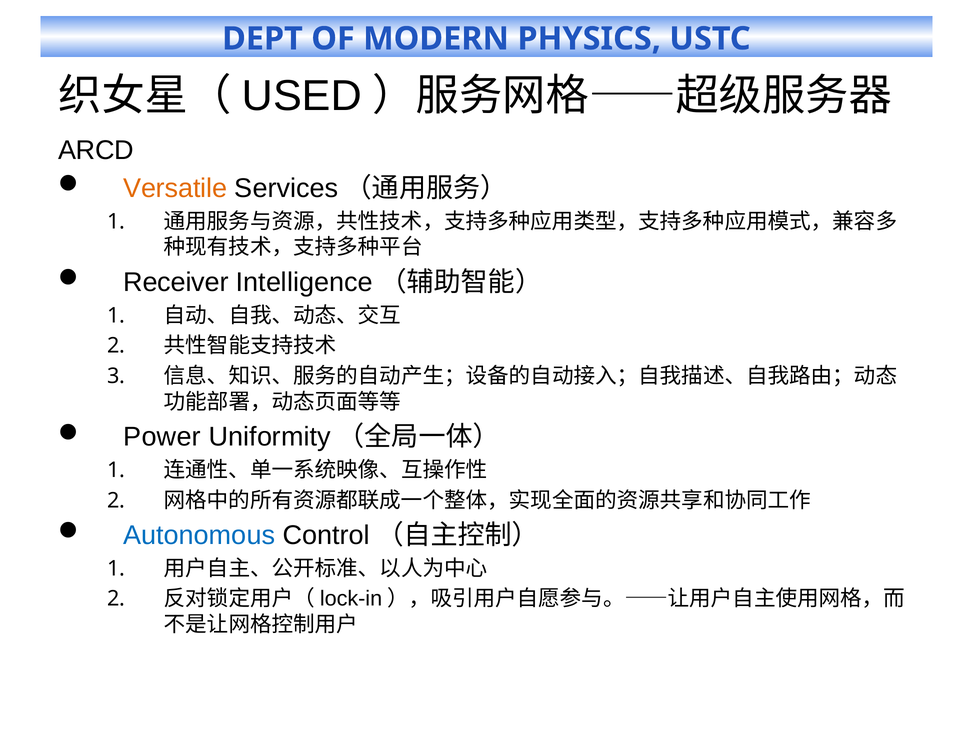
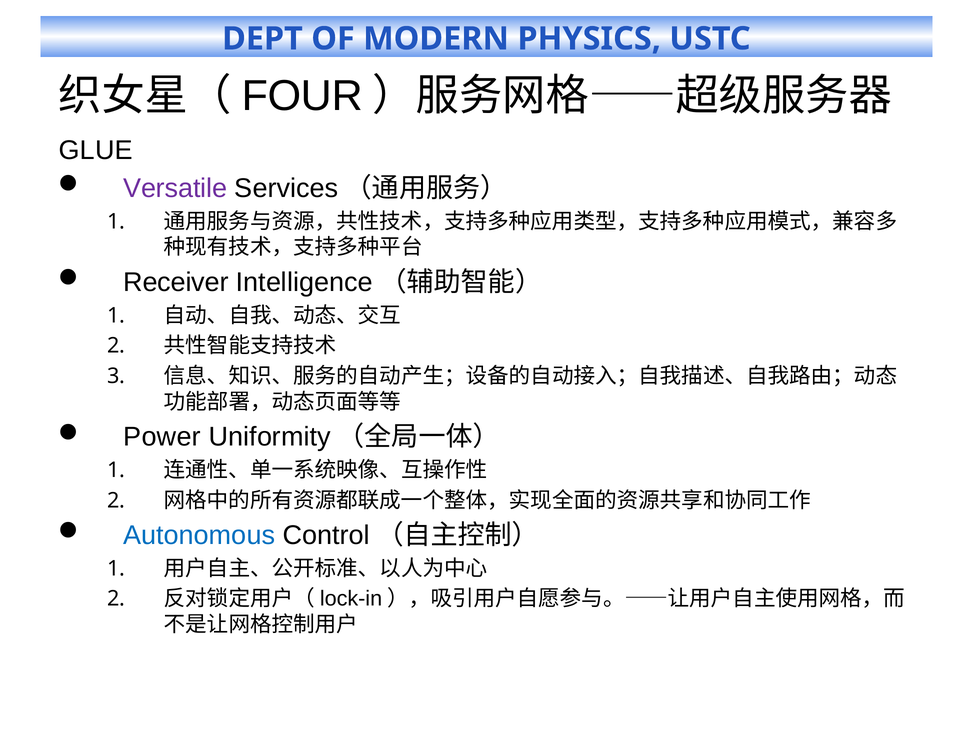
USED: USED -> FOUR
ARCD: ARCD -> GLUE
Versatile colour: orange -> purple
